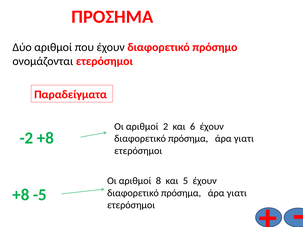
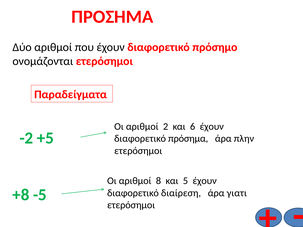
-2 +8: +8 -> +5
γιατι at (244, 139): γιατι -> πλην
πρόσημα at (181, 193): πρόσημα -> διαίρεση
